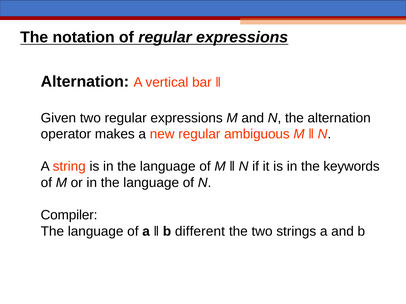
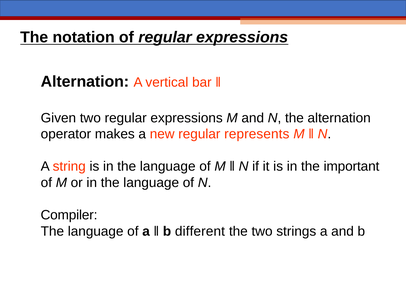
ambiguous: ambiguous -> represents
keywords: keywords -> important
